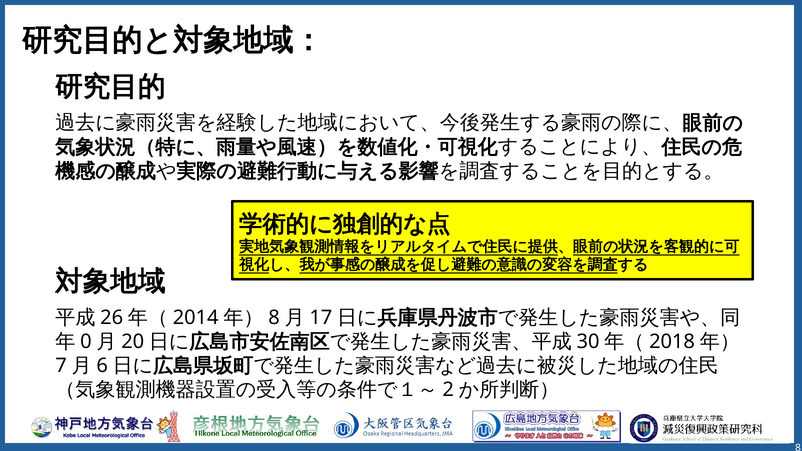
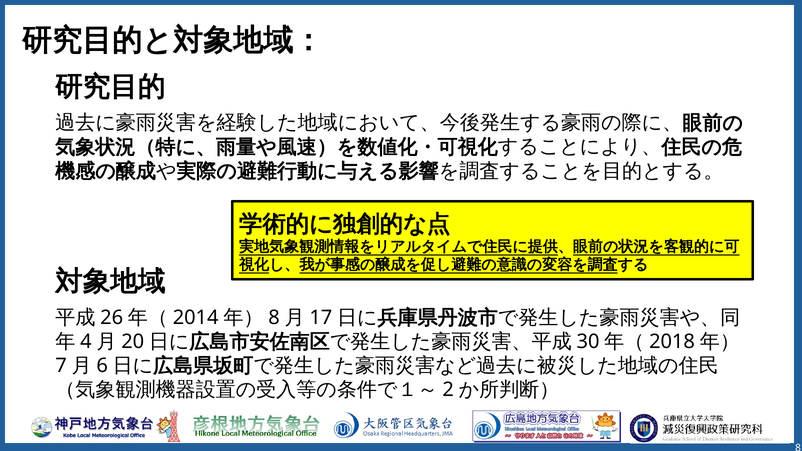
0: 0 -> 4
